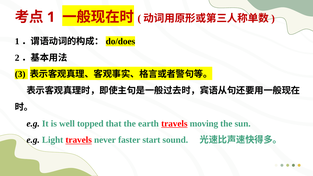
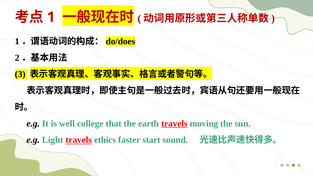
topped: topped -> college
never: never -> ethics
